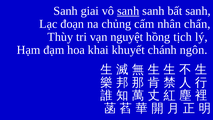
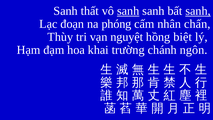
giai: giai -> thất
sanh at (198, 11) underline: none -> present
chủng: chủng -> phóng
tịch: tịch -> biệt
khuyết: khuyết -> trường
